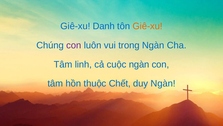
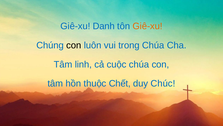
con at (74, 45) colour: purple -> black
trong Ngàn: Ngàn -> Chúa
cuộc ngàn: ngàn -> chúa
duy Ngàn: Ngàn -> Chúc
